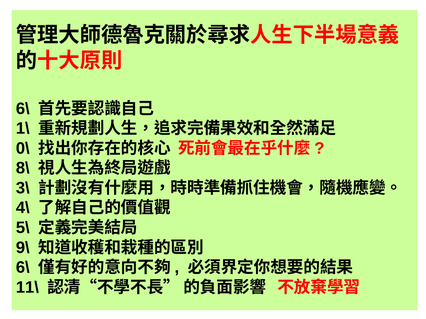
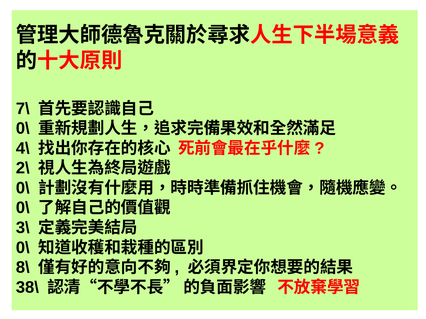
6\ at (23, 109): 6\ -> 7\
1\ at (23, 129): 1\ -> 0\
0\: 0\ -> 4\
8\: 8\ -> 2\
3\ at (23, 188): 3\ -> 0\
4\ at (23, 208): 4\ -> 0\
5\: 5\ -> 3\
9\ at (23, 248): 9\ -> 0\
6\ at (23, 268): 6\ -> 8\
11\: 11\ -> 38\
